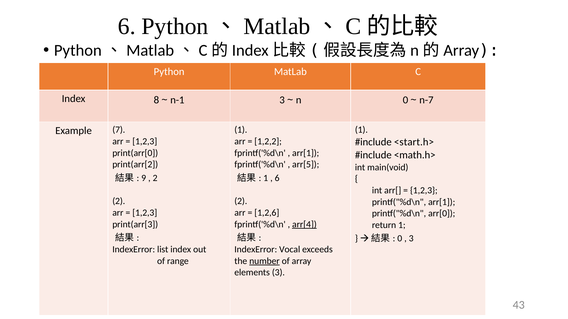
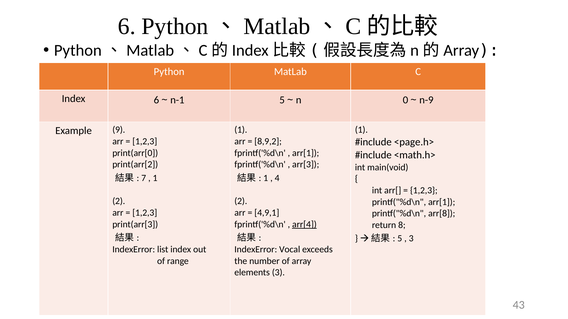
Index 8: 8 -> 6
n-1 3: 3 -> 5
n-7: n-7 -> n-9
7: 7 -> 9
1,2,2: 1,2,2 -> 8,9,2
<start.h>: <start.h> -> <page.h>
arr[5: arr[5 -> arr[3
9: 9 -> 7
2 at (155, 178): 2 -> 1
6 at (277, 178): 6 -> 4
1,2,6: 1,2,6 -> 4,9,1
arr[0: arr[0 -> arr[8
return 1: 1 -> 8
0 at (400, 239): 0 -> 5
number underline: present -> none
